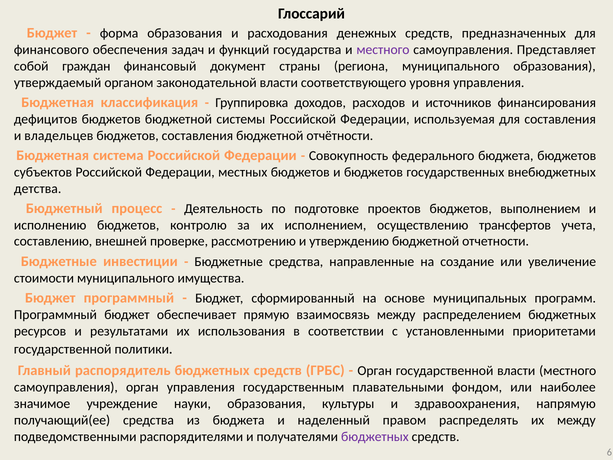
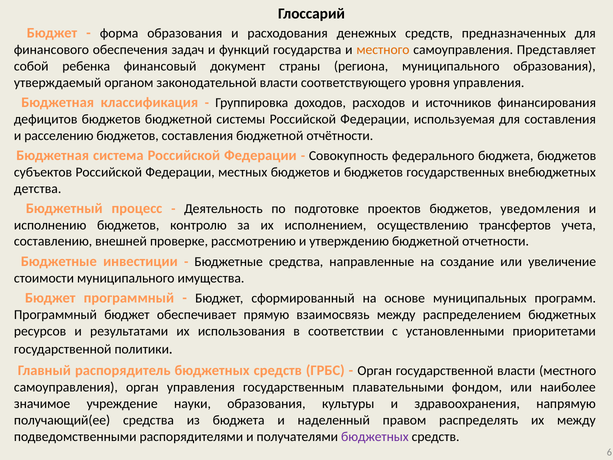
местного at (383, 50) colour: purple -> orange
граждан: граждан -> ребенка
владельцев: владельцев -> расселению
выполнением: выполнением -> уведомления
